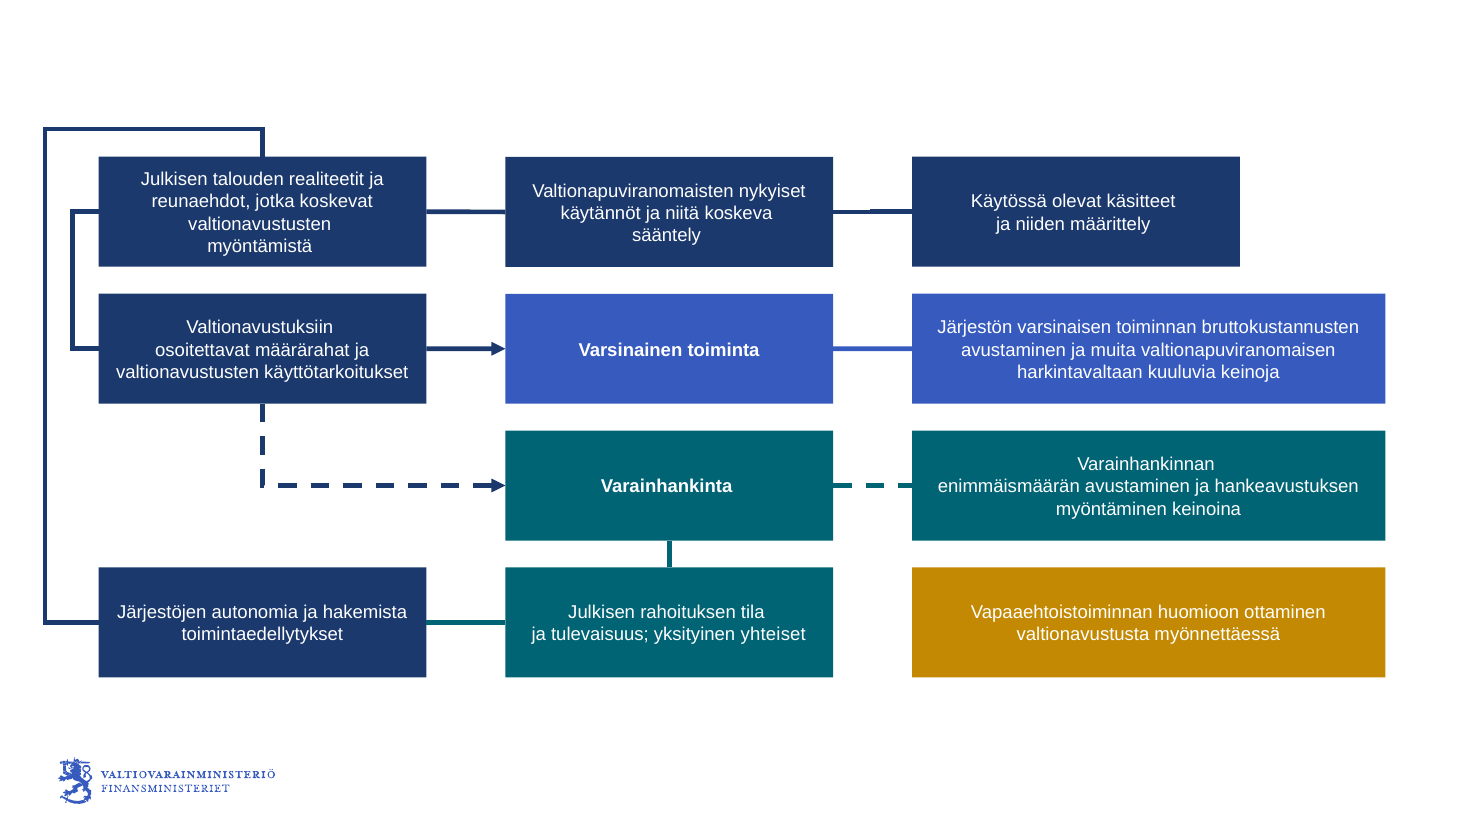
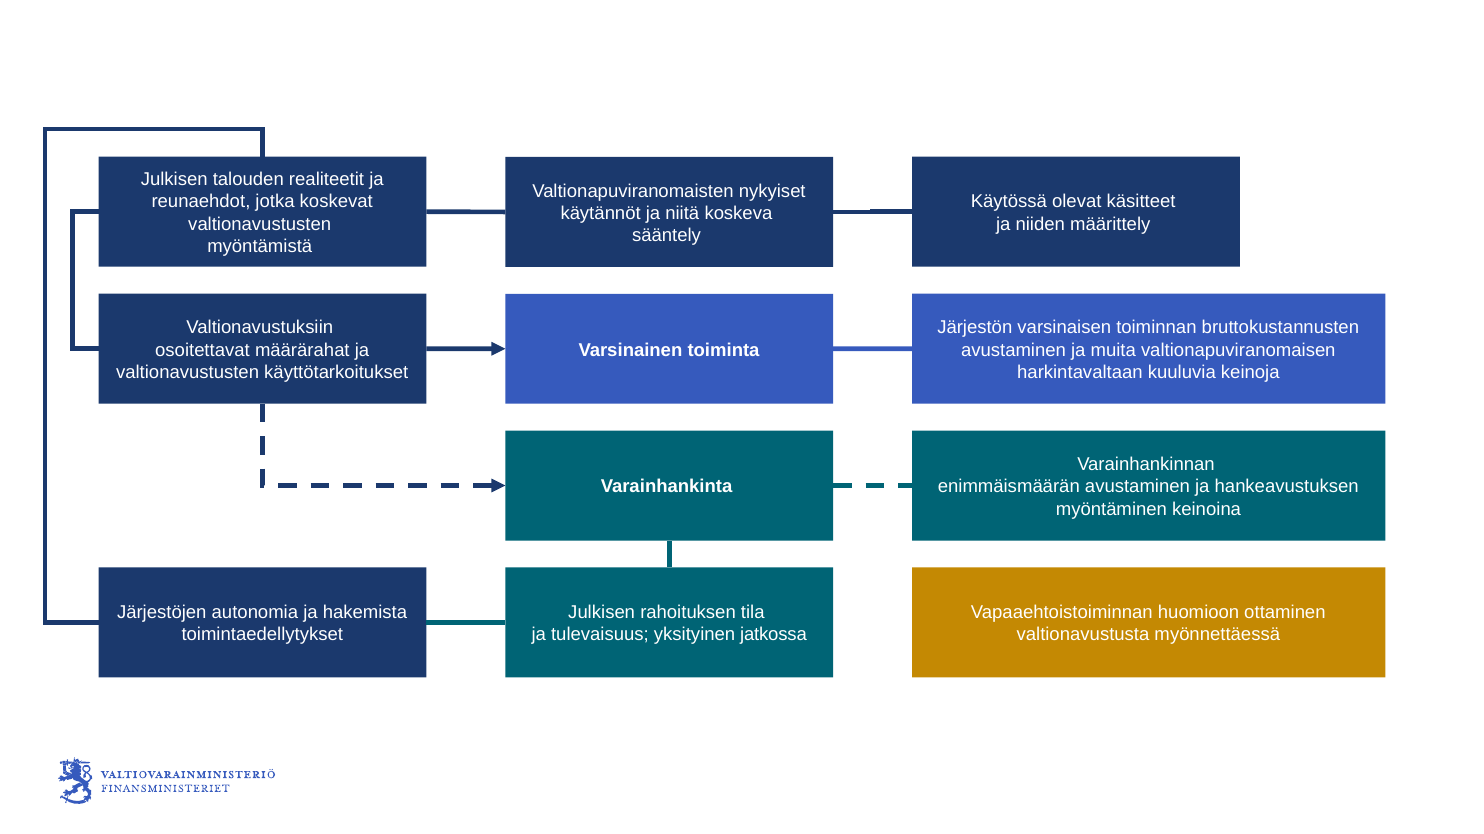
yhteiset: yhteiset -> jatkossa
